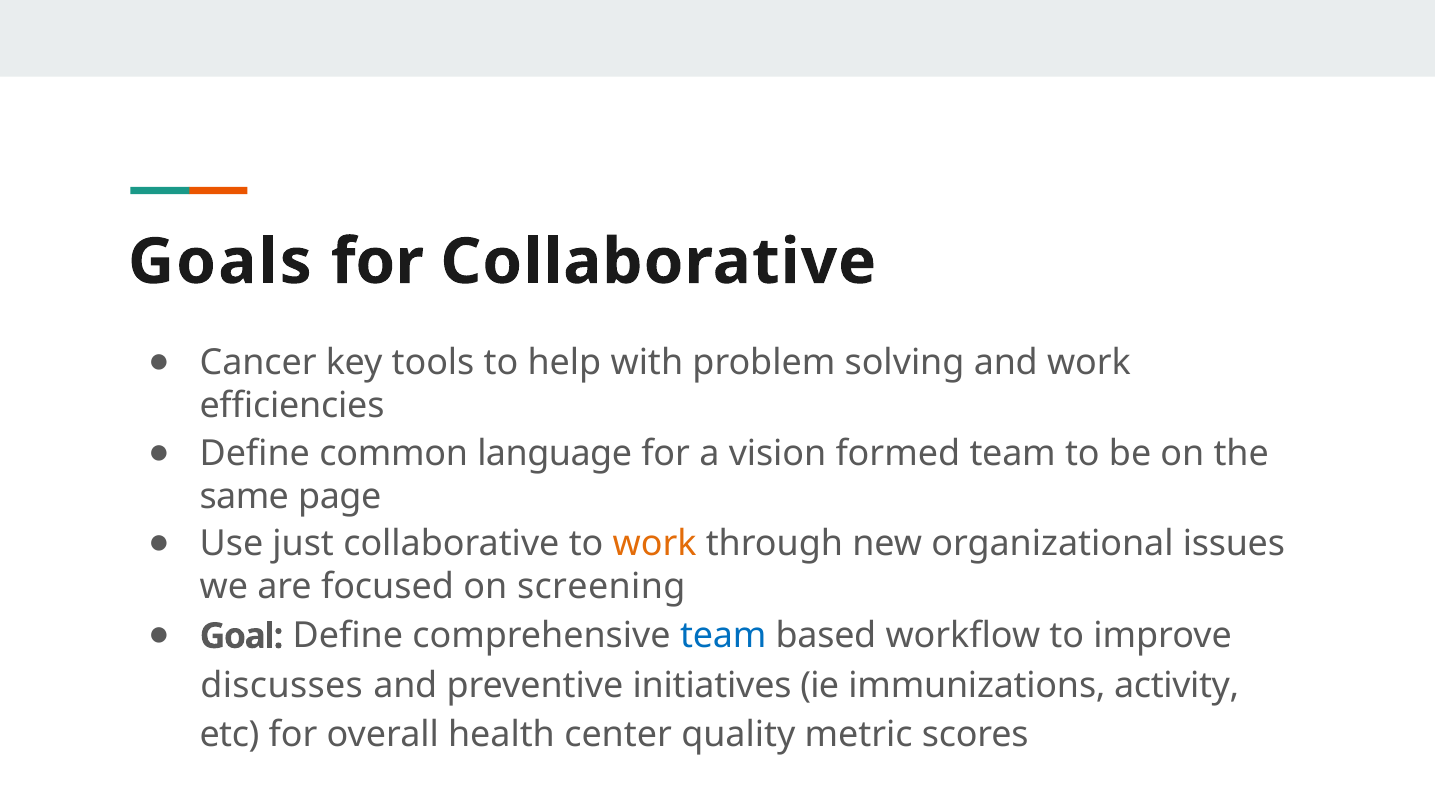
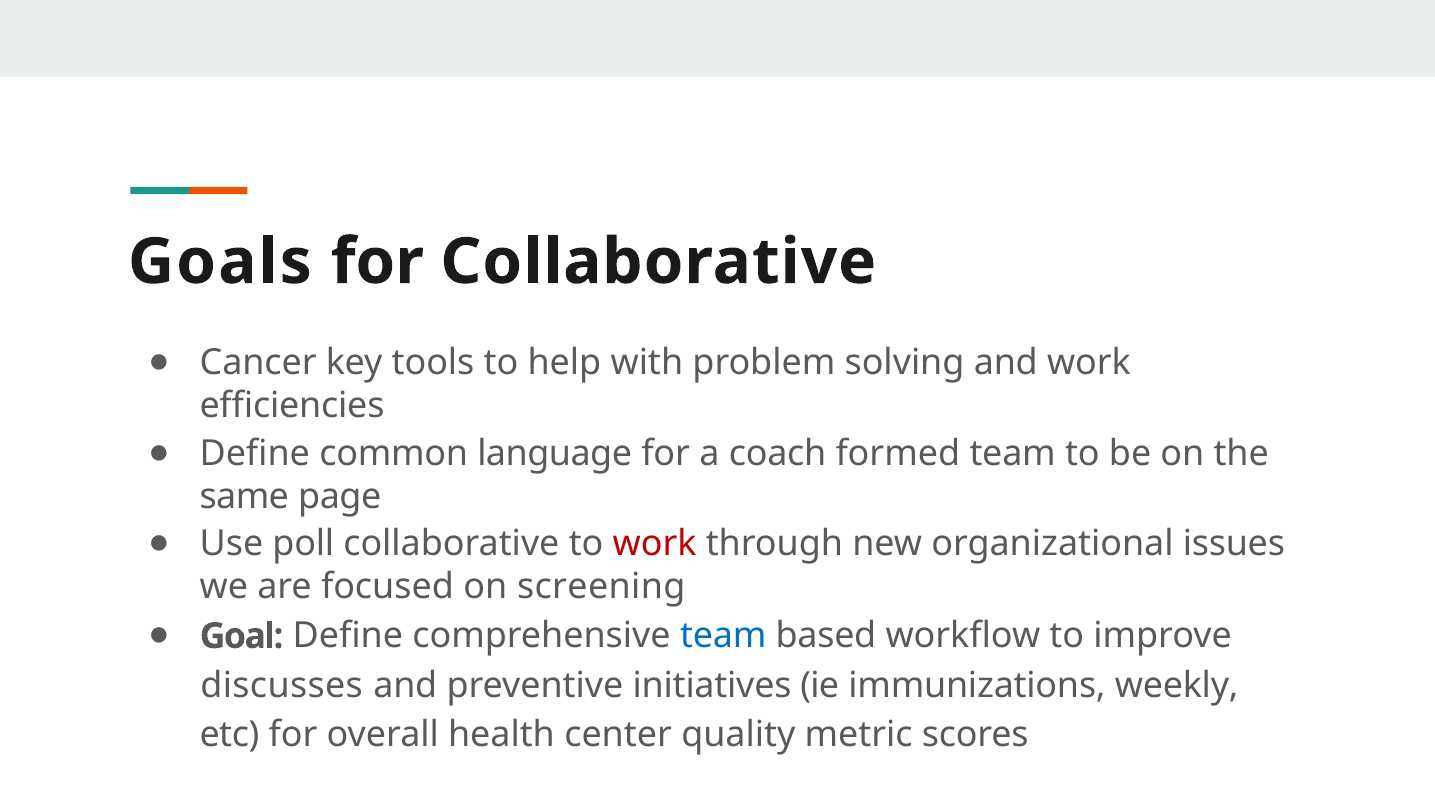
vision: vision -> coach
just: just -> poll
work at (655, 544) colour: orange -> red
activity: activity -> weekly
